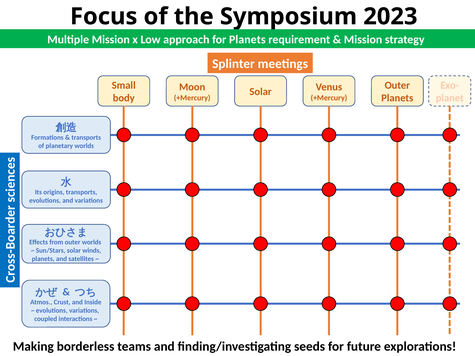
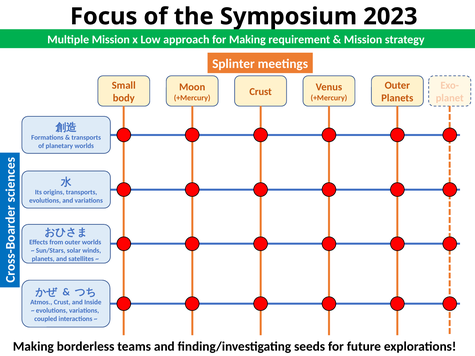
for Planets: Planets -> Making
Solar at (261, 92): Solar -> Crust
